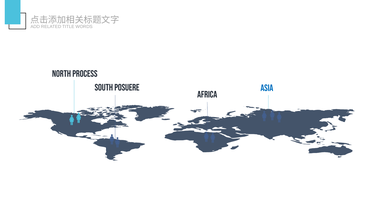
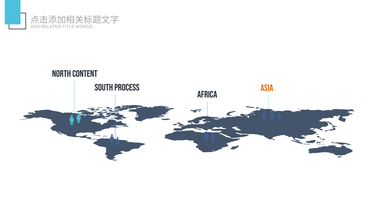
PROCESS: PROCESS -> CONTENT
POSUERE: POSUERE -> PROCESS
ASIA colour: blue -> orange
